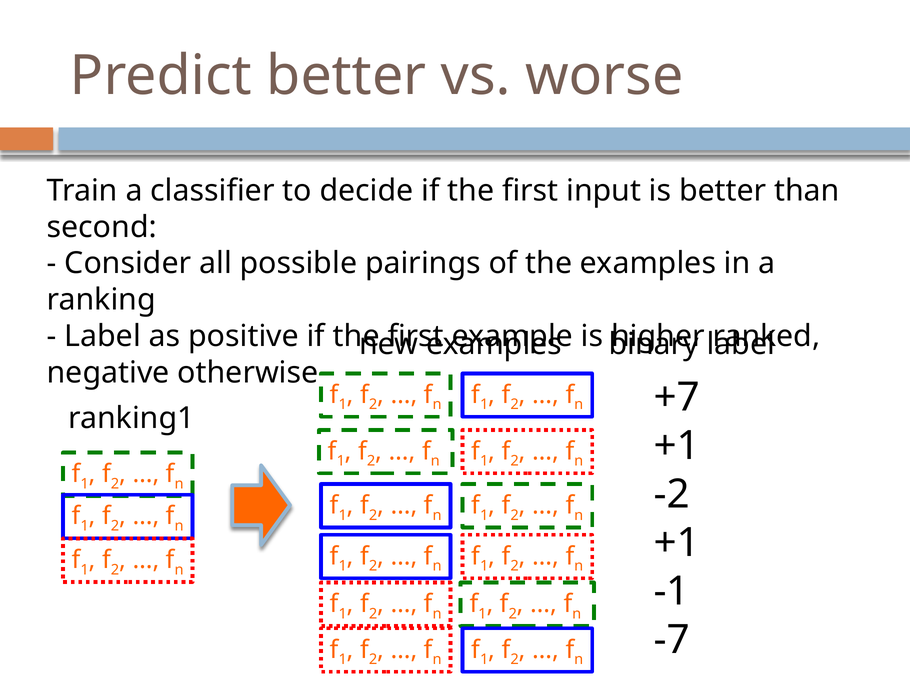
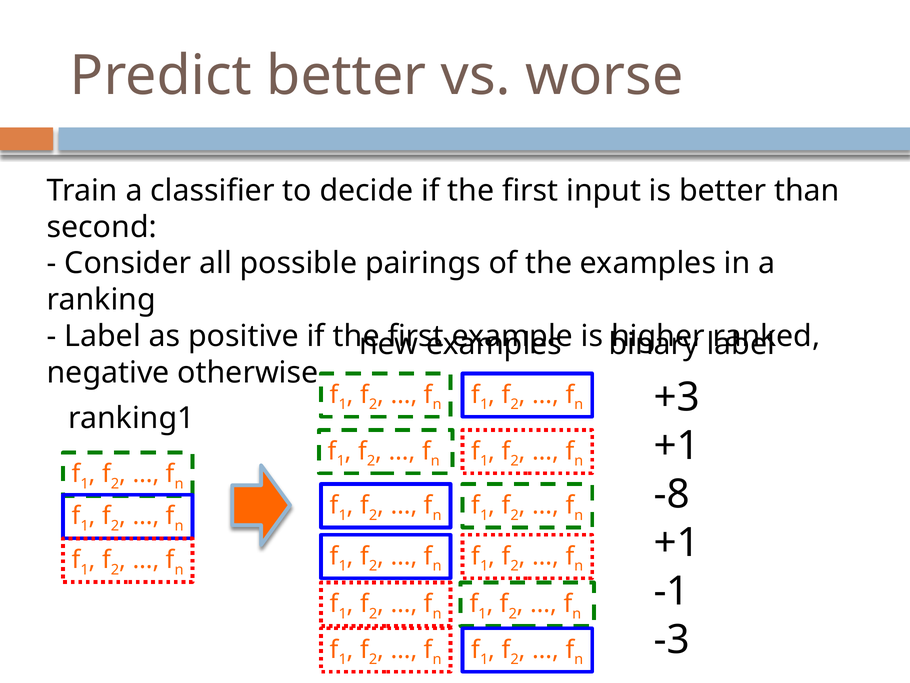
+7: +7 -> +3
-2: -2 -> -8
-7: -7 -> -3
